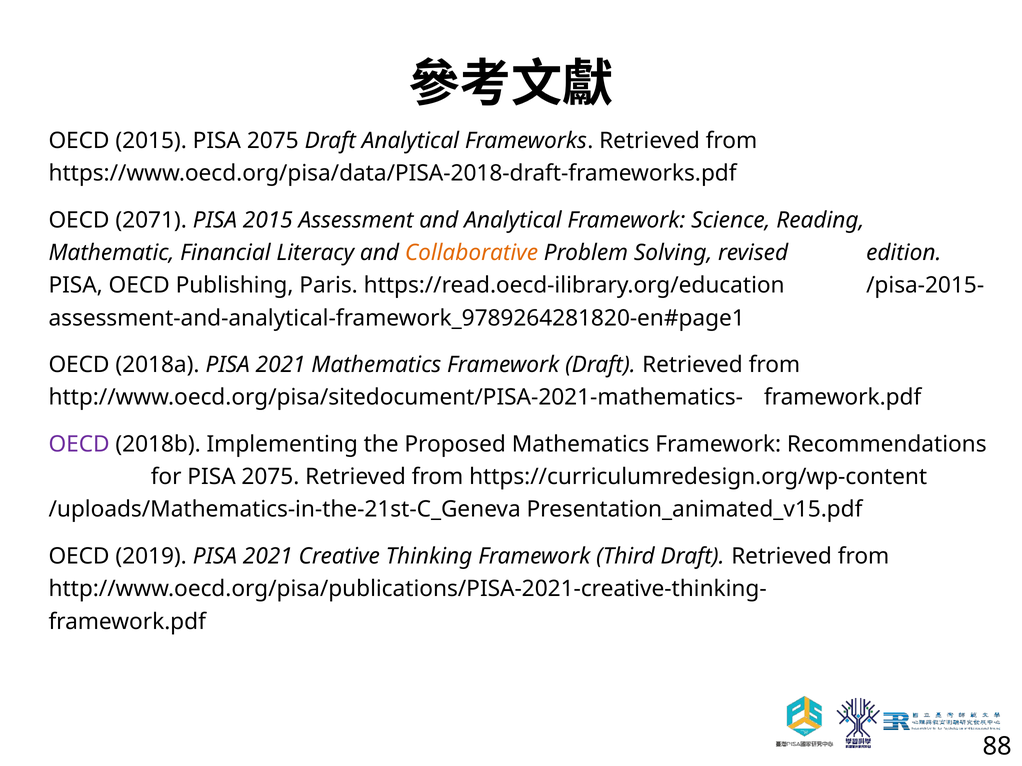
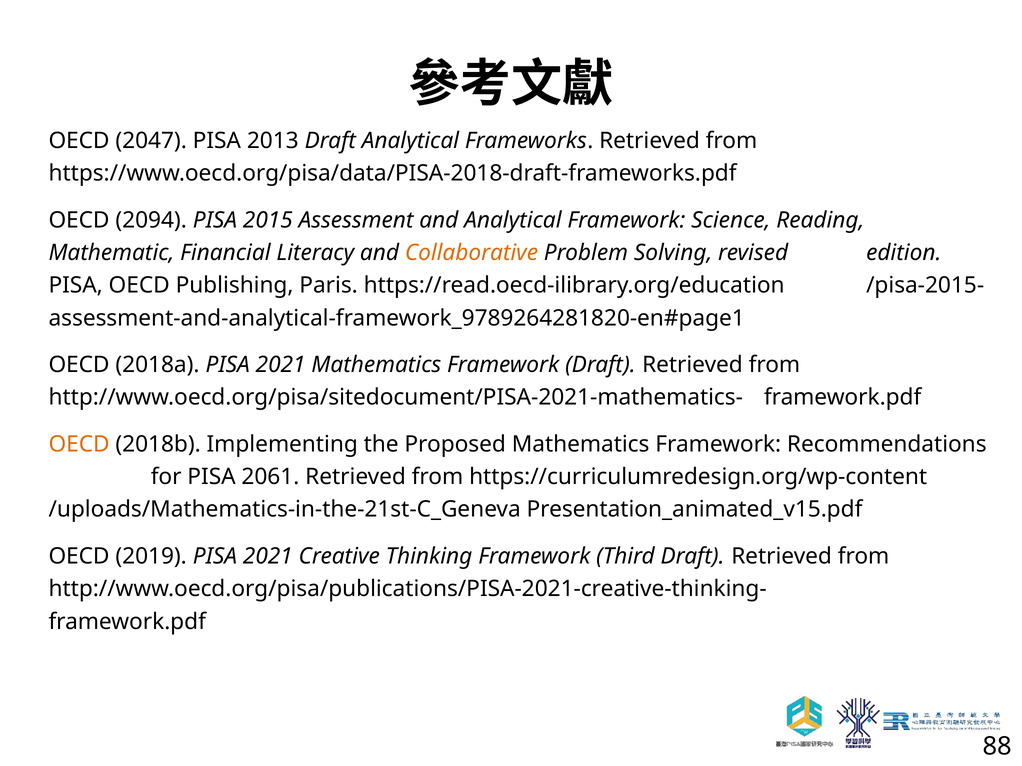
OECD 2015: 2015 -> 2047
2075 at (273, 141): 2075 -> 2013
2071: 2071 -> 2094
OECD at (79, 445) colour: purple -> orange
for PISA 2075: 2075 -> 2061
